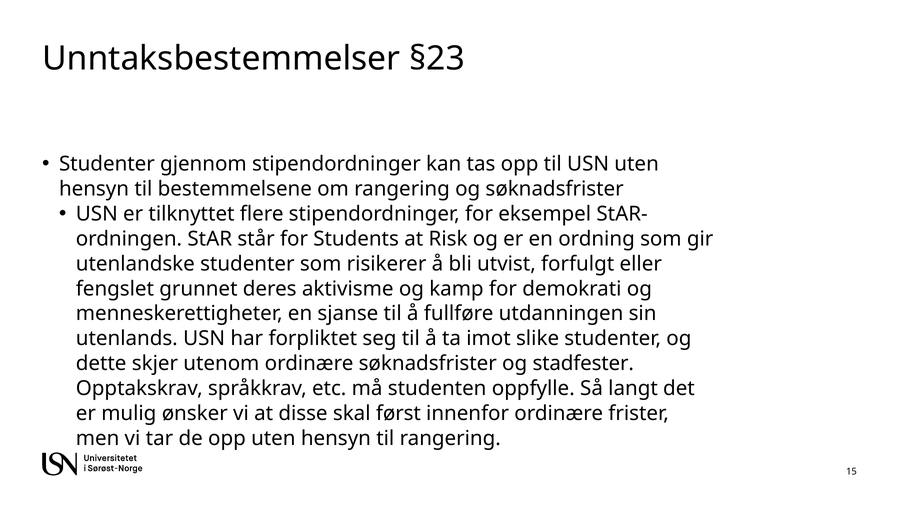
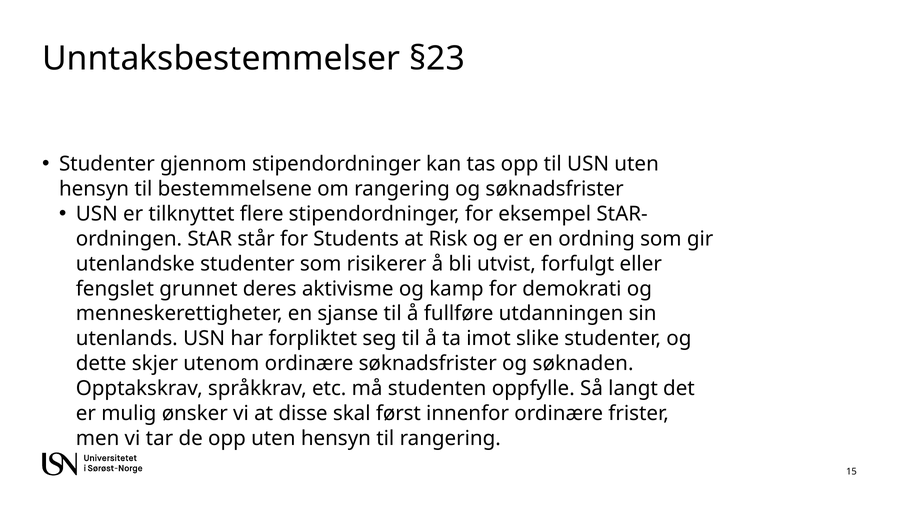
stadfester: stadfester -> søknaden
